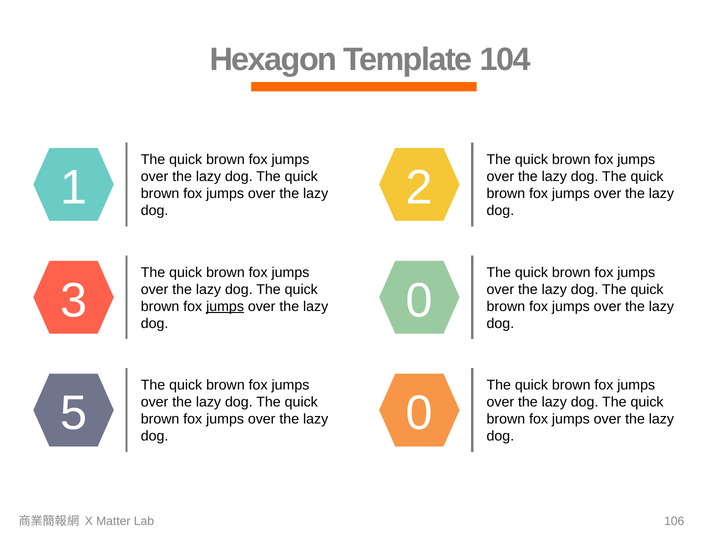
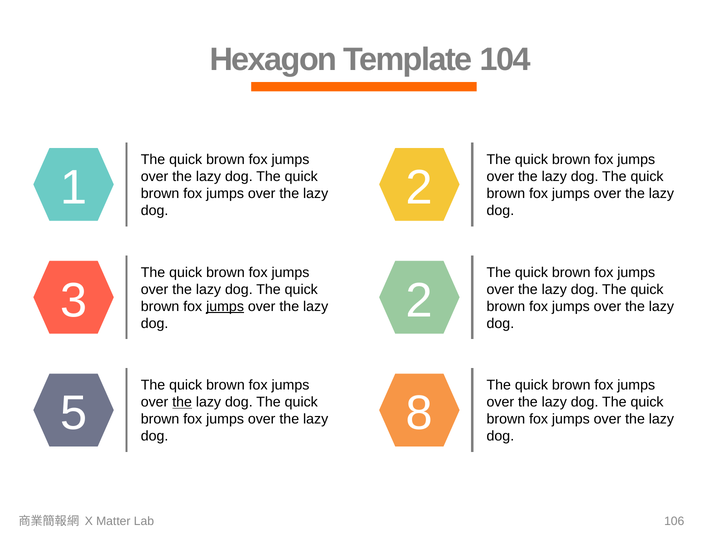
0 at (419, 301): 0 -> 2
the at (182, 402) underline: none -> present
0 at (419, 413): 0 -> 8
